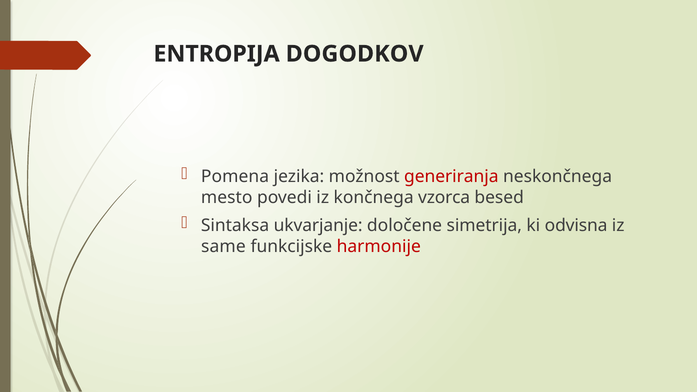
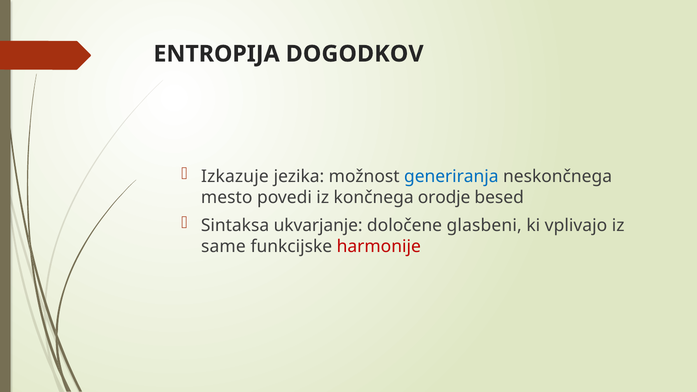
Pomena: Pomena -> Izkazuje
generiranja colour: red -> blue
vzorca: vzorca -> orodje
simetrija: simetrija -> glasbeni
odvisna: odvisna -> vplivajo
